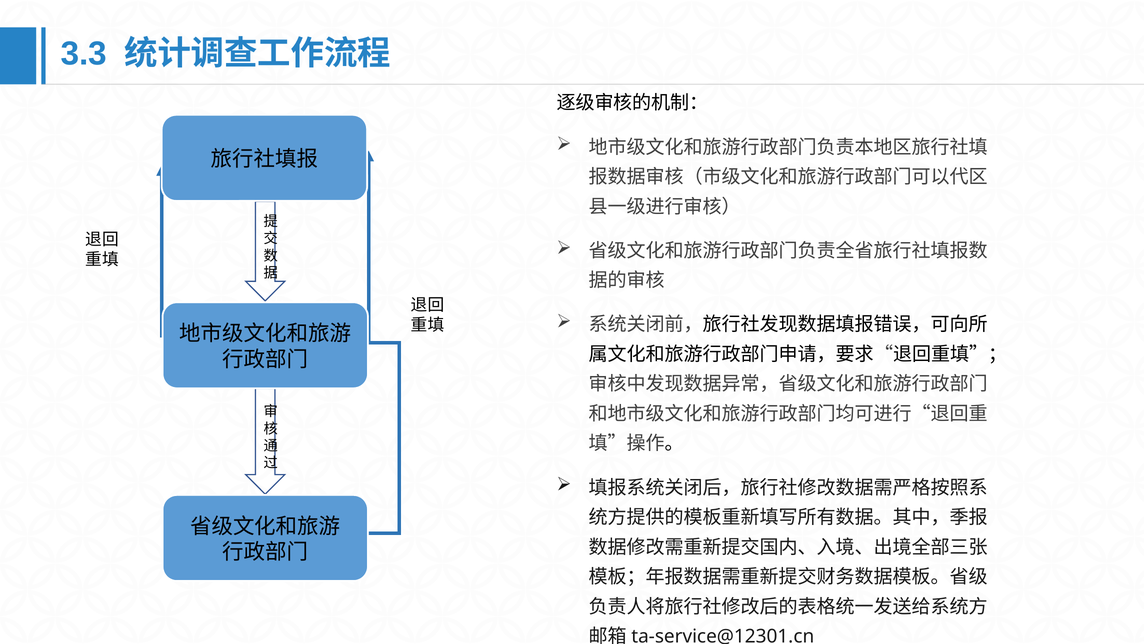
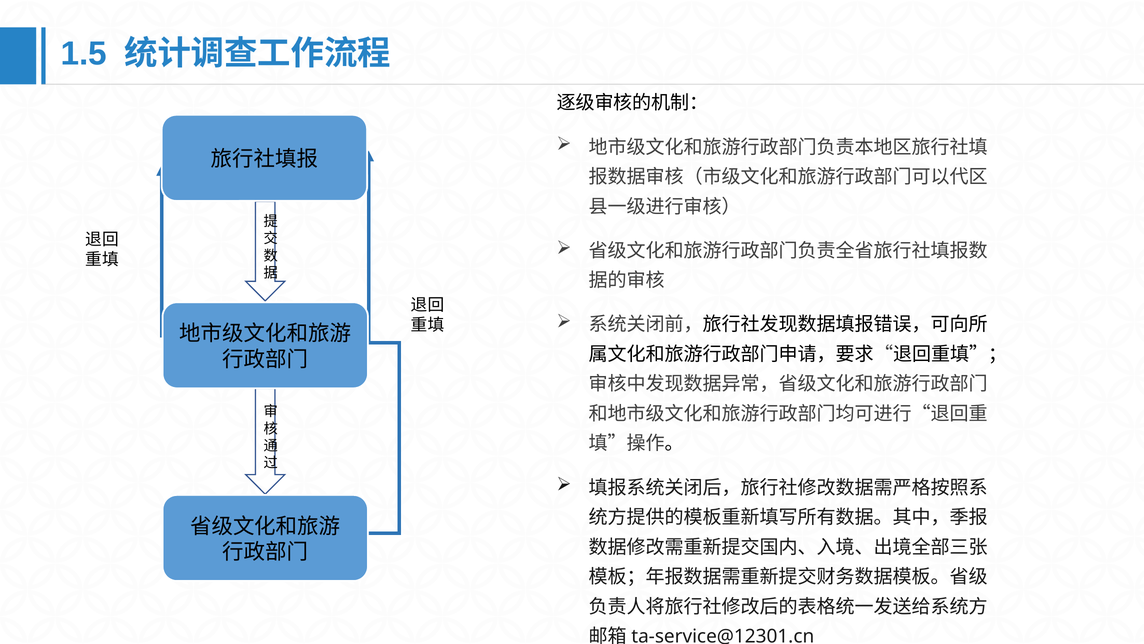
3.3: 3.3 -> 1.5
